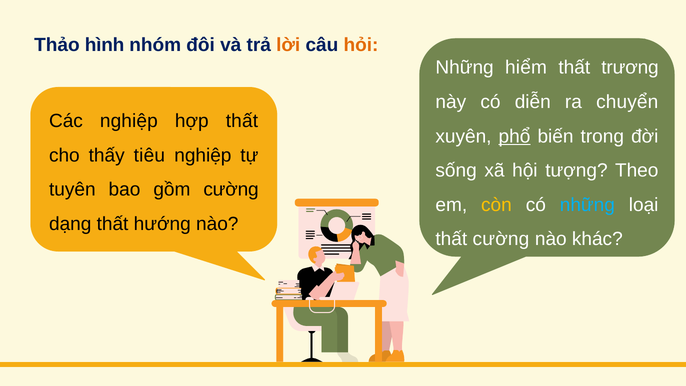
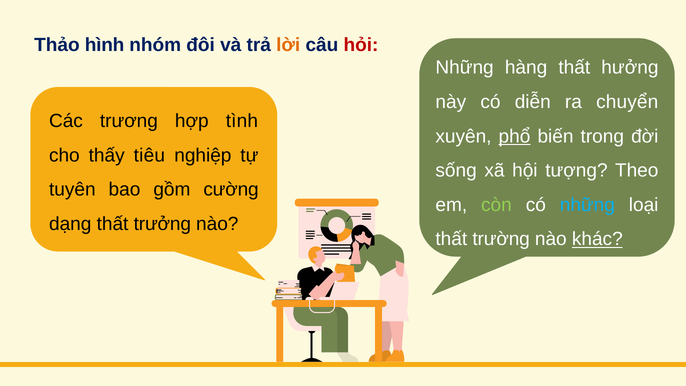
hỏi colour: orange -> red
hiểm: hiểm -> hàng
trương: trương -> hưởng
Các nghiệp: nghiệp -> trương
hợp thất: thất -> tình
còn colour: yellow -> light green
hướng: hướng -> trưởng
thất cường: cường -> trường
khác underline: none -> present
